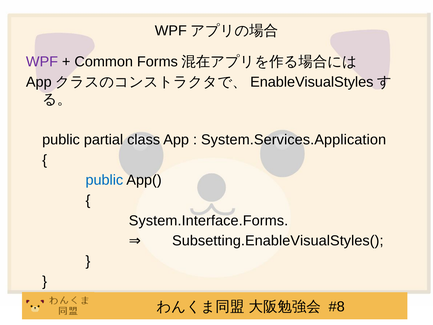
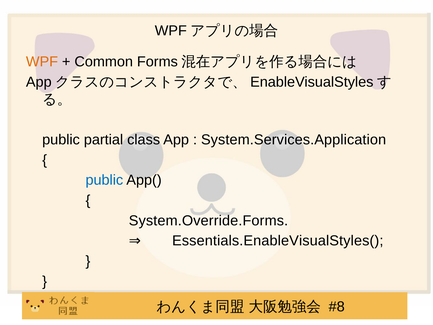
WPF at (42, 62) colour: purple -> orange
System.Interface.Forms: System.Interface.Forms -> System.Override.Forms
Subsetting.EnableVisualStyles(: Subsetting.EnableVisualStyles( -> Essentials.EnableVisualStyles(
